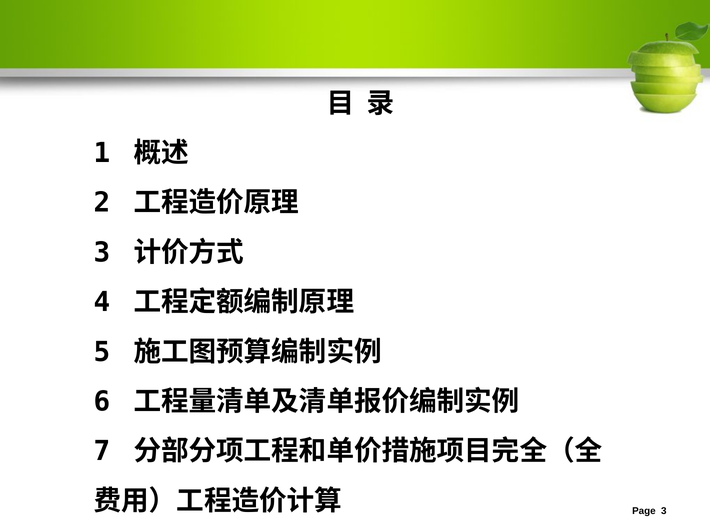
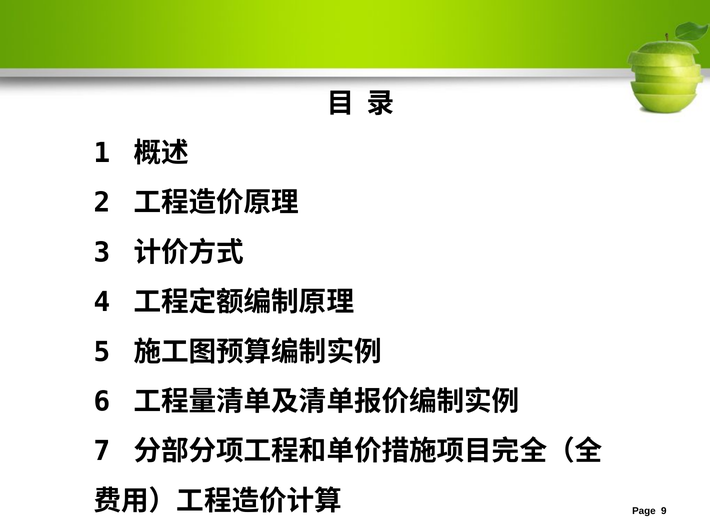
3 at (664, 511): 3 -> 9
